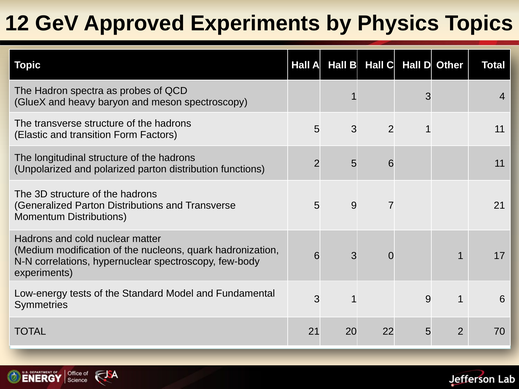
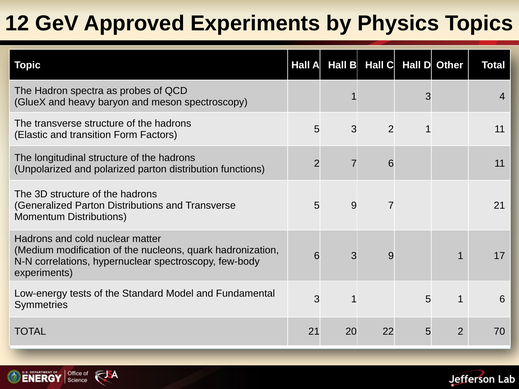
2 5: 5 -> 7
3 0: 0 -> 9
1 9: 9 -> 5
